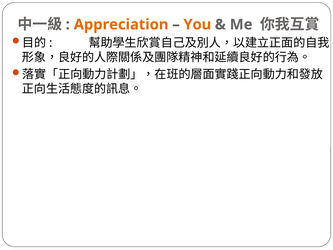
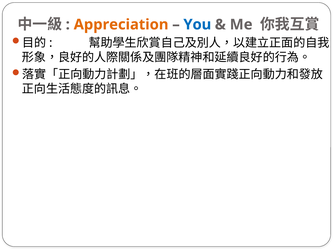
You colour: orange -> blue
